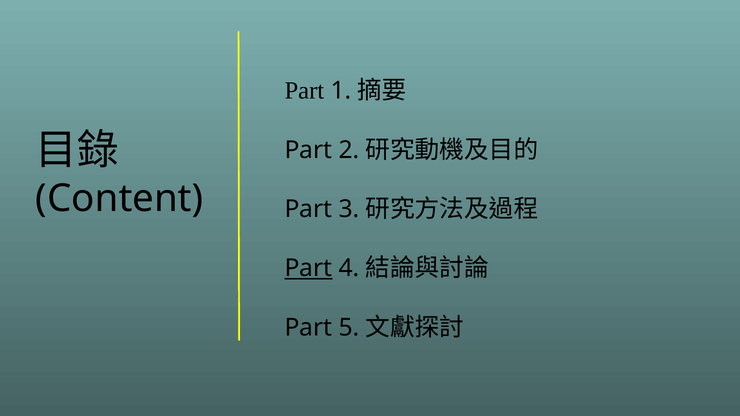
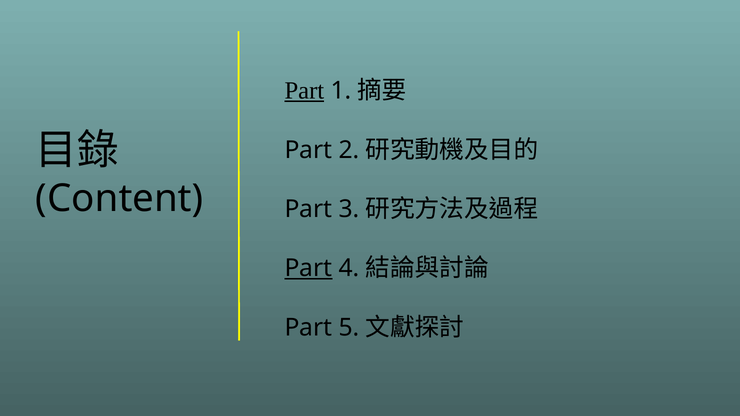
Part at (304, 91) underline: none -> present
